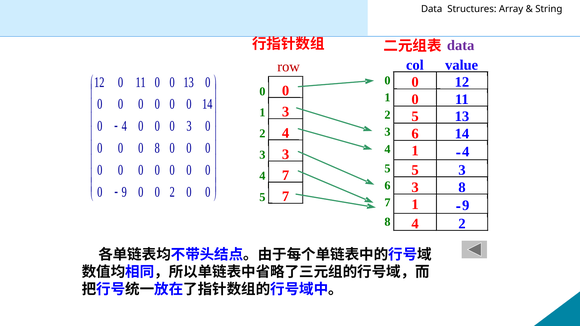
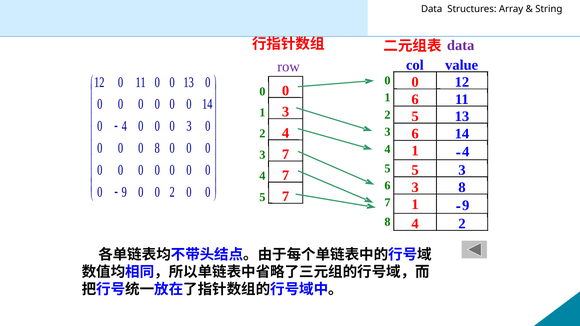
row colour: red -> purple
1 0: 0 -> 6
3 3: 3 -> 7
